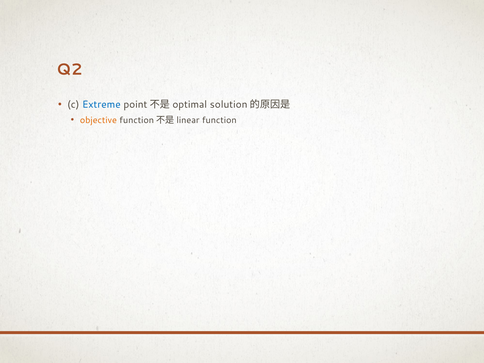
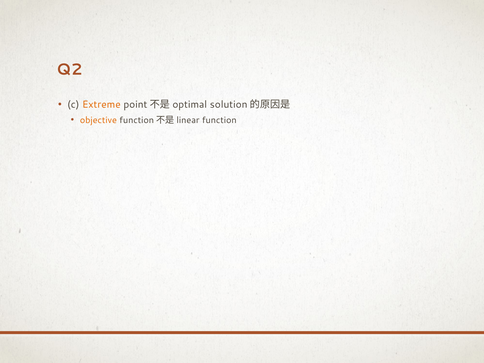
Extreme colour: blue -> orange
